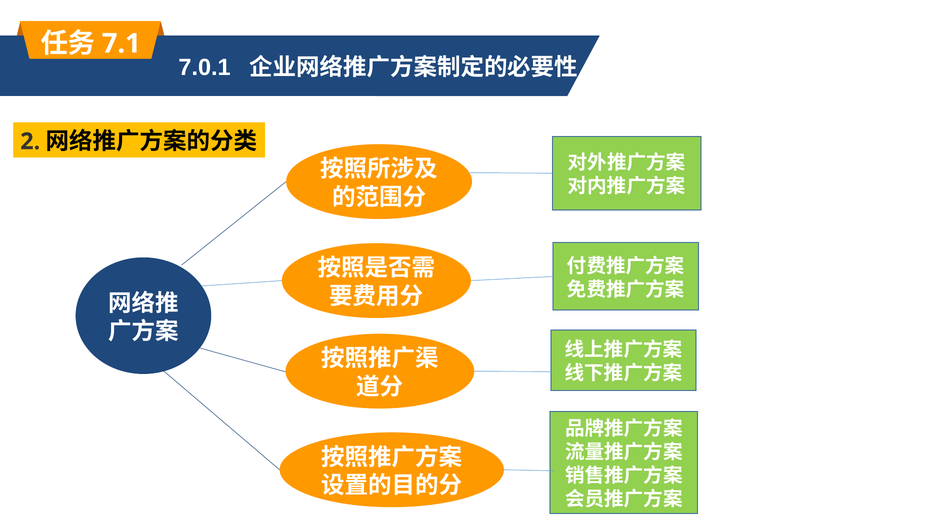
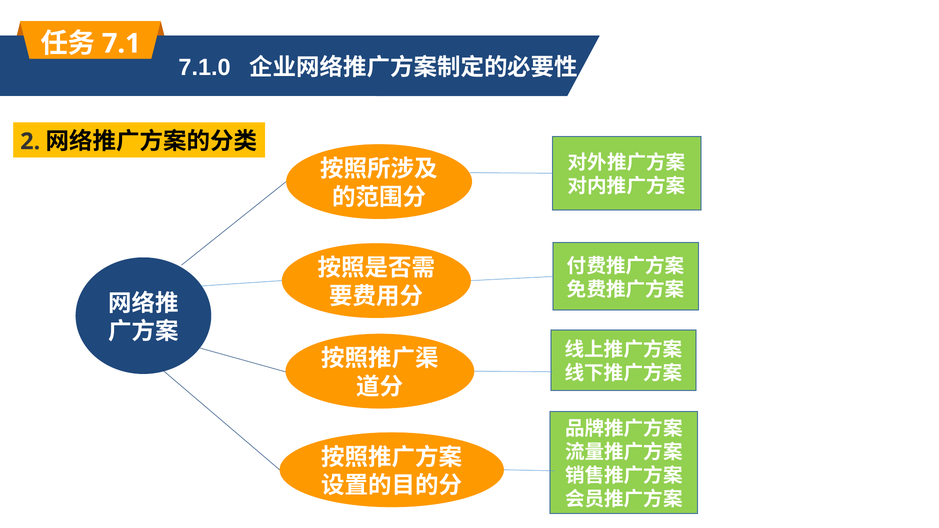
7.0.1: 7.0.1 -> 7.1.0
